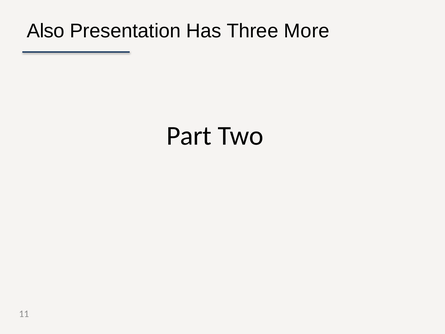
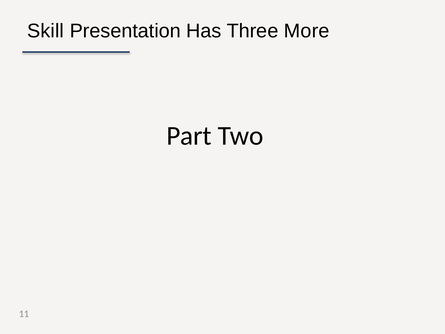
Also: Also -> Skill
